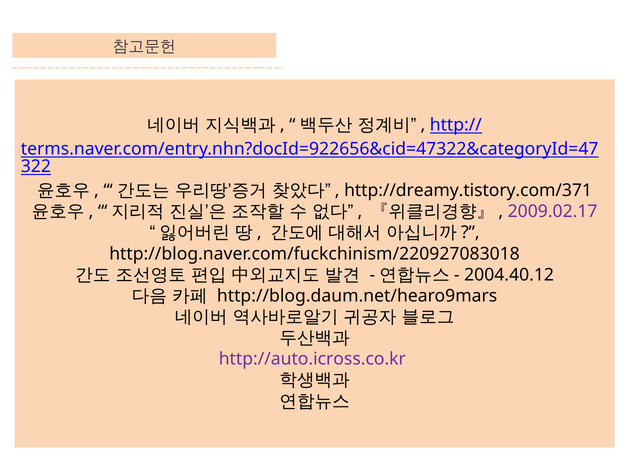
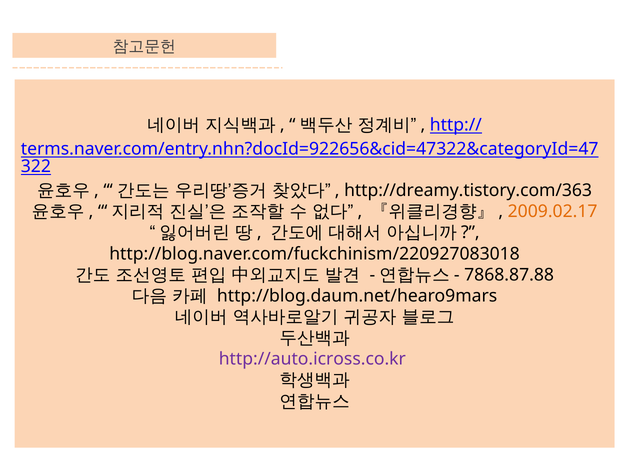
http://dreamy.tistory.com/371: http://dreamy.tistory.com/371 -> http://dreamy.tistory.com/363
2009.02.17 colour: purple -> orange
2004.40.12: 2004.40.12 -> 7868.87.88
